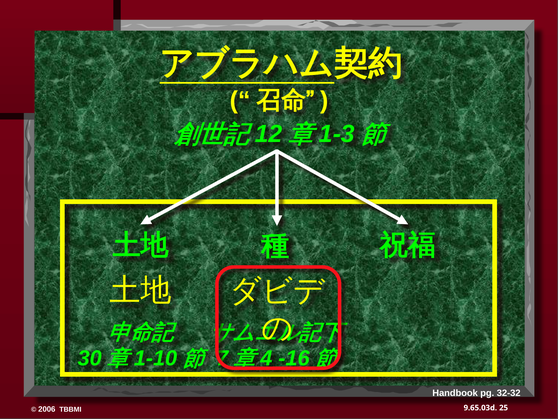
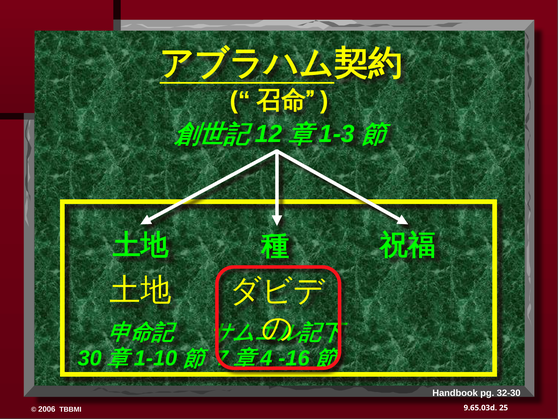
32-32: 32-32 -> 32-30
